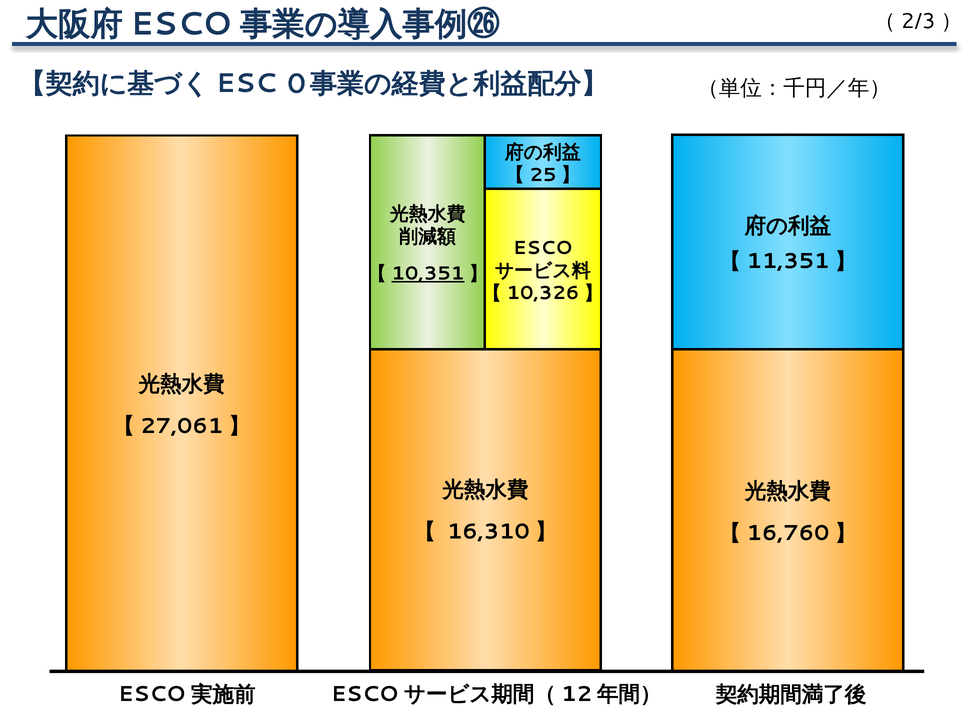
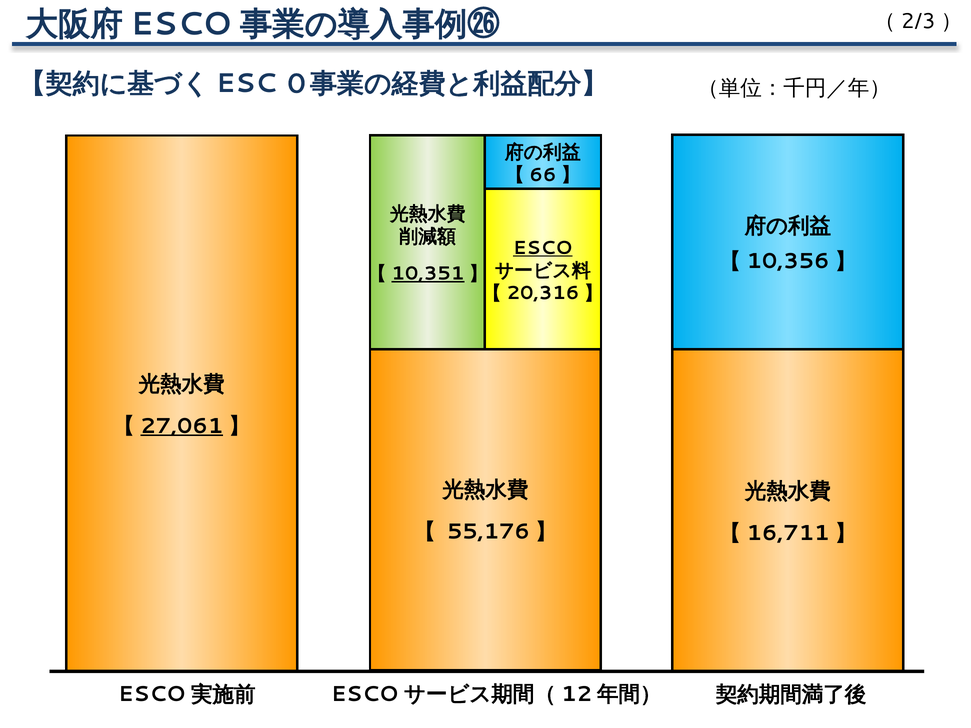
25: 25 -> 66
ESCO underline: none -> present
11,351: 11,351 -> 10,356
10,326: 10,326 -> 20,316
27,061 underline: none -> present
16,310: 16,310 -> 55,176
16,760: 16,760 -> 16,711
